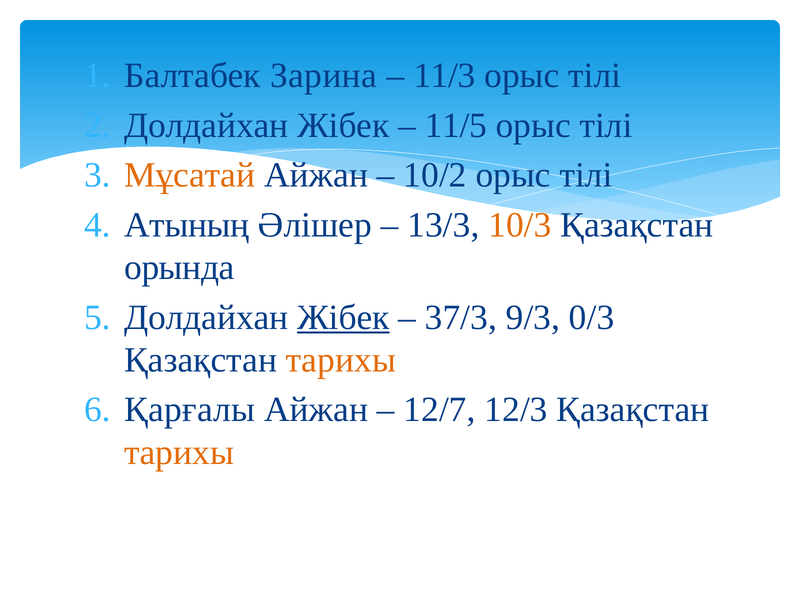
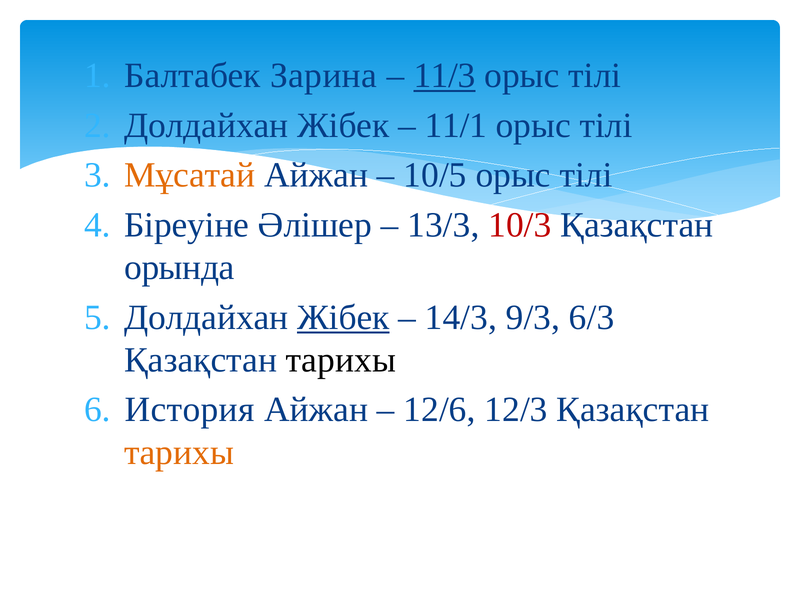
11/3 underline: none -> present
11/5: 11/5 -> 11/1
10/2: 10/2 -> 10/5
Атының: Атының -> Біреуіне
10/3 colour: orange -> red
37/3: 37/3 -> 14/3
0/3: 0/3 -> 6/3
тарихы at (341, 360) colour: orange -> black
Қарғалы: Қарғалы -> История
12/7: 12/7 -> 12/6
